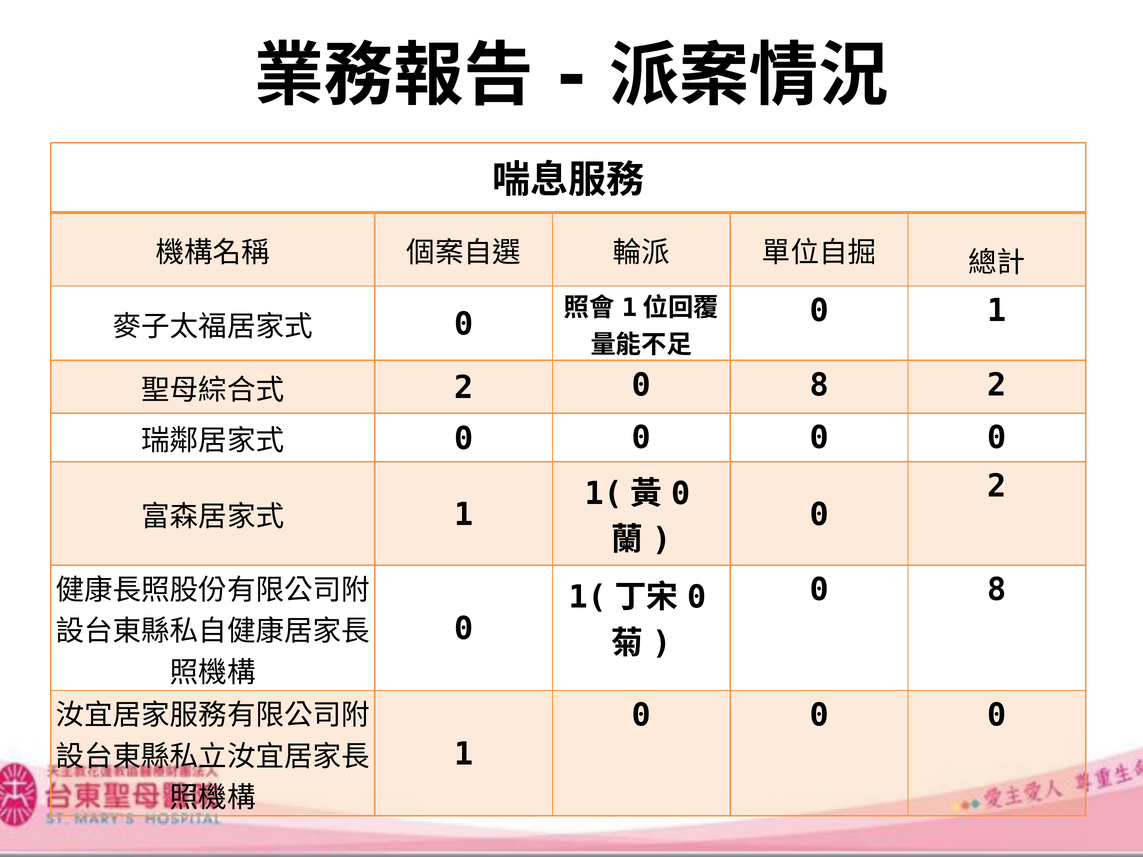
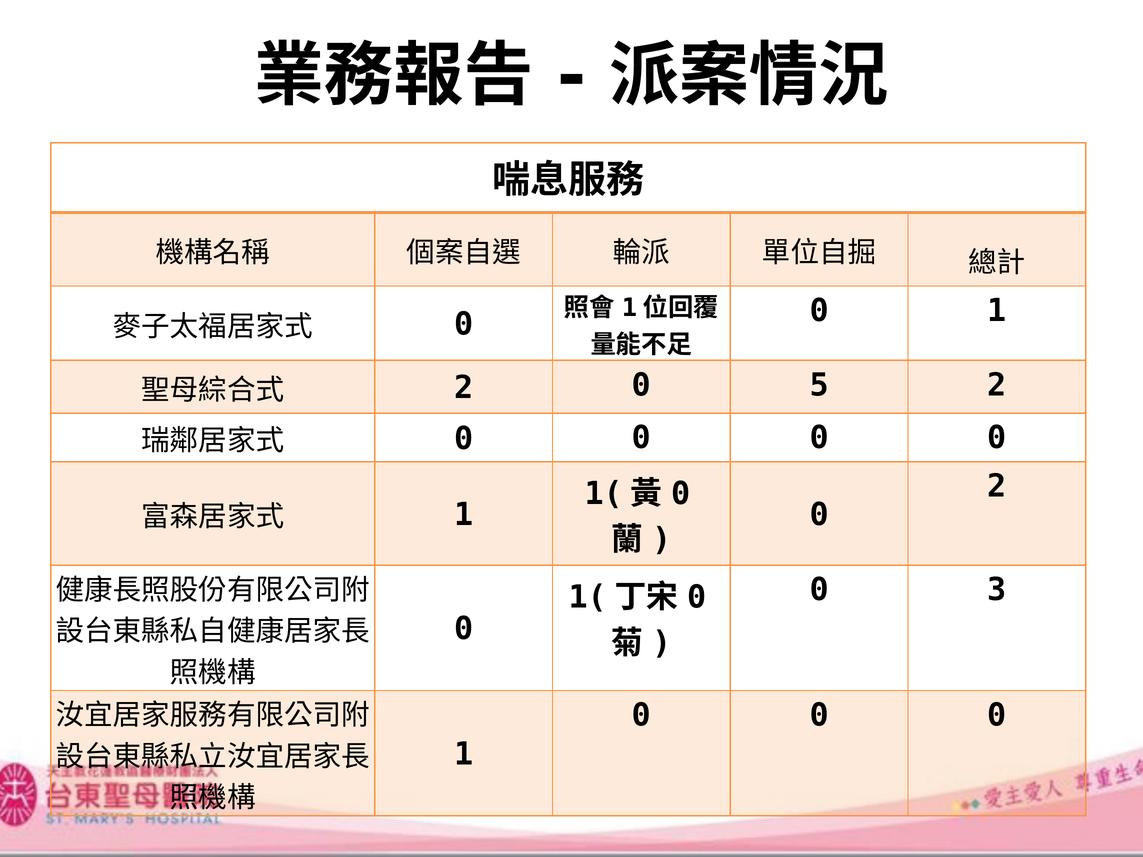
2 0 8: 8 -> 5
8 at (997, 590): 8 -> 3
